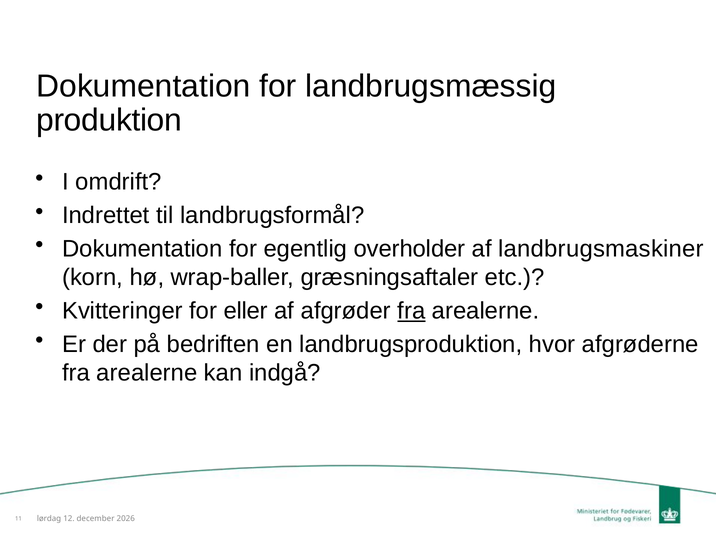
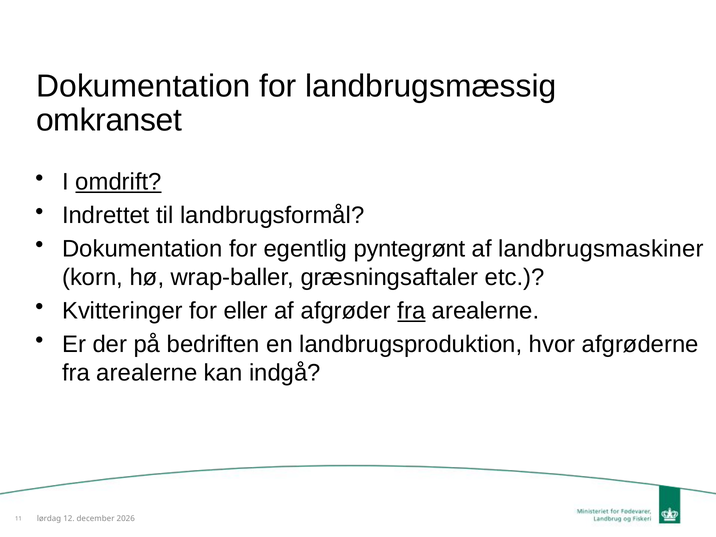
produktion: produktion -> omkranset
omdrift underline: none -> present
overholder: overholder -> pyntegrønt
